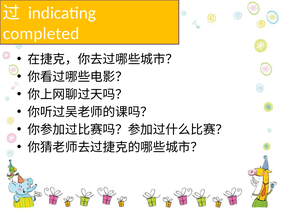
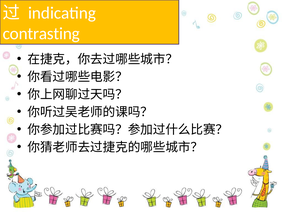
completed: completed -> contrasting
